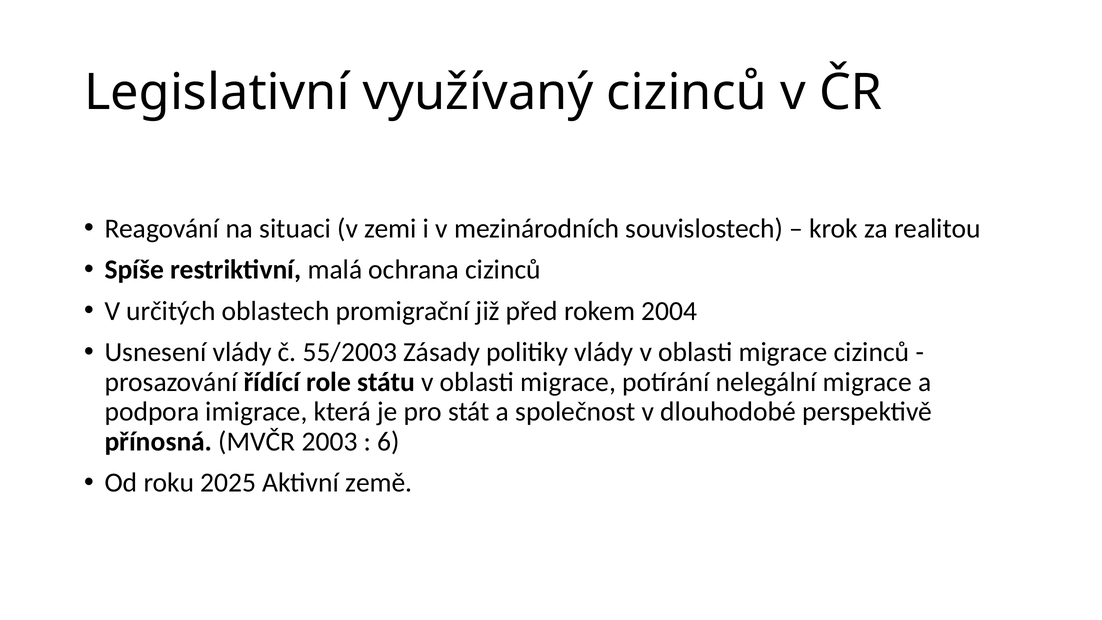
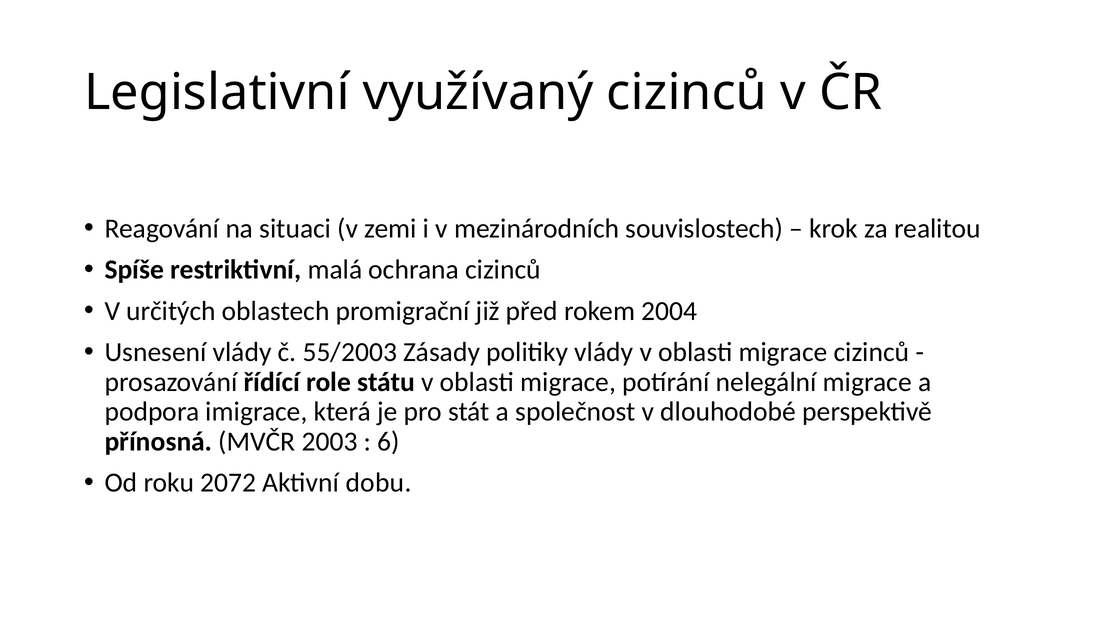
2025: 2025 -> 2072
země: země -> dobu
